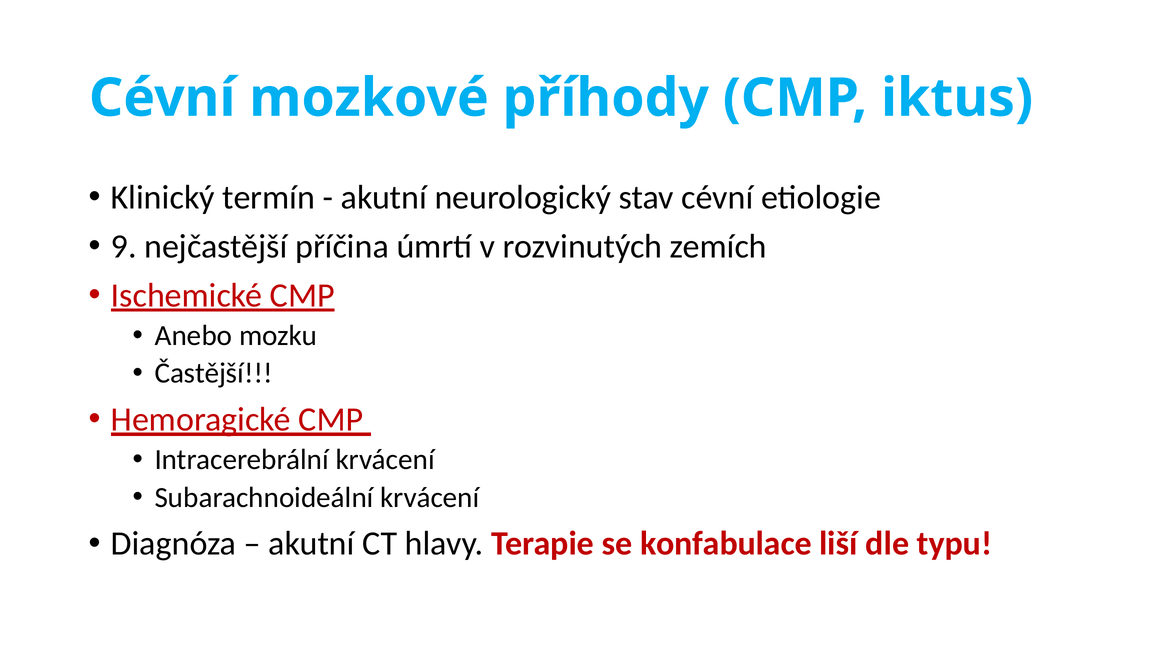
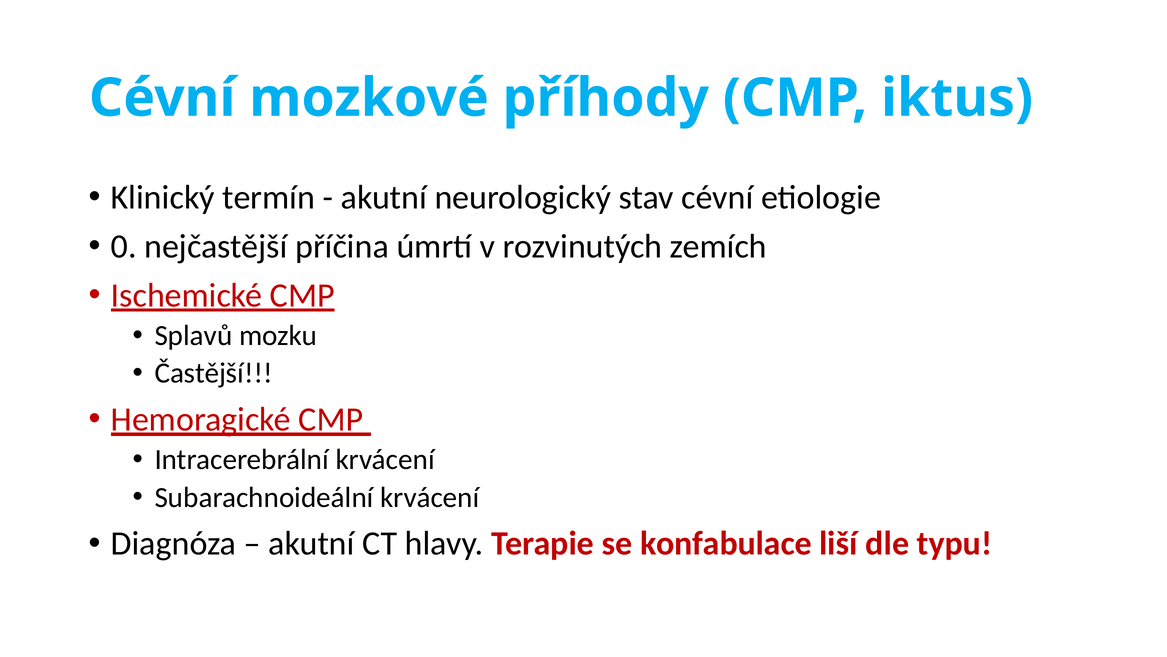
9: 9 -> 0
Anebo: Anebo -> Splavů
